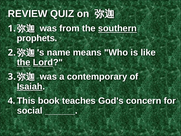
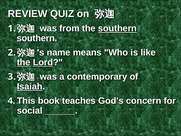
prophets at (37, 38): prophets -> southern
